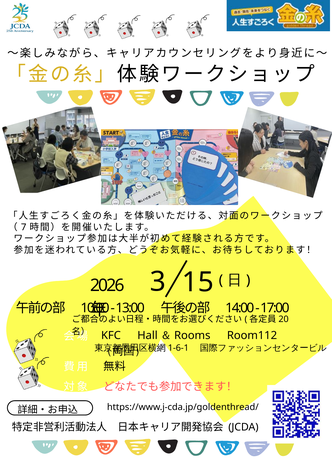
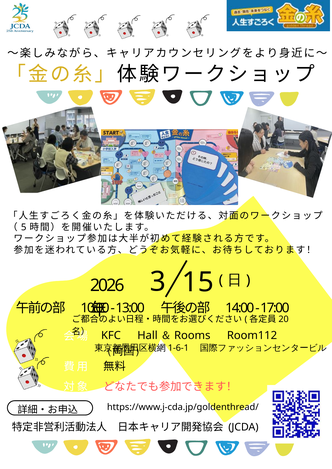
7: 7 -> 5
